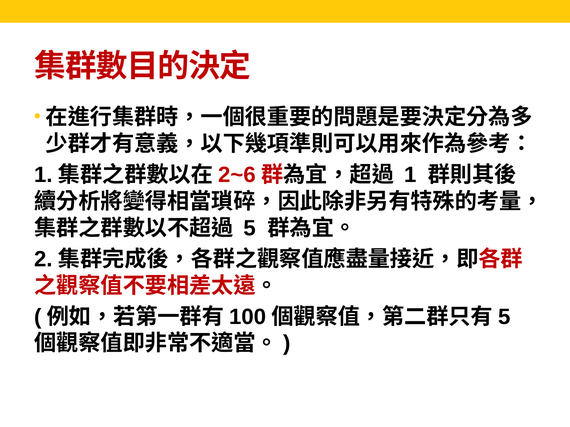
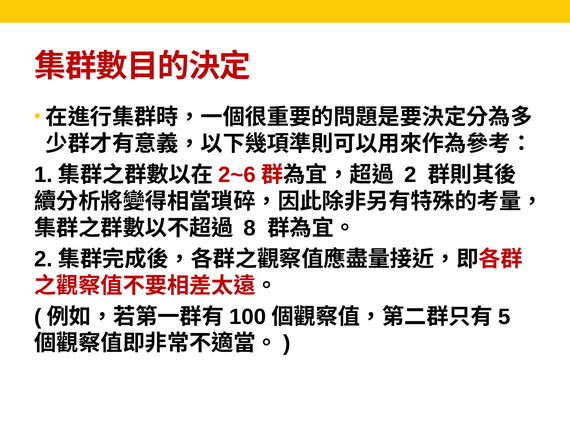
1 at (410, 175): 1 -> 2
5 at (250, 228): 5 -> 8
